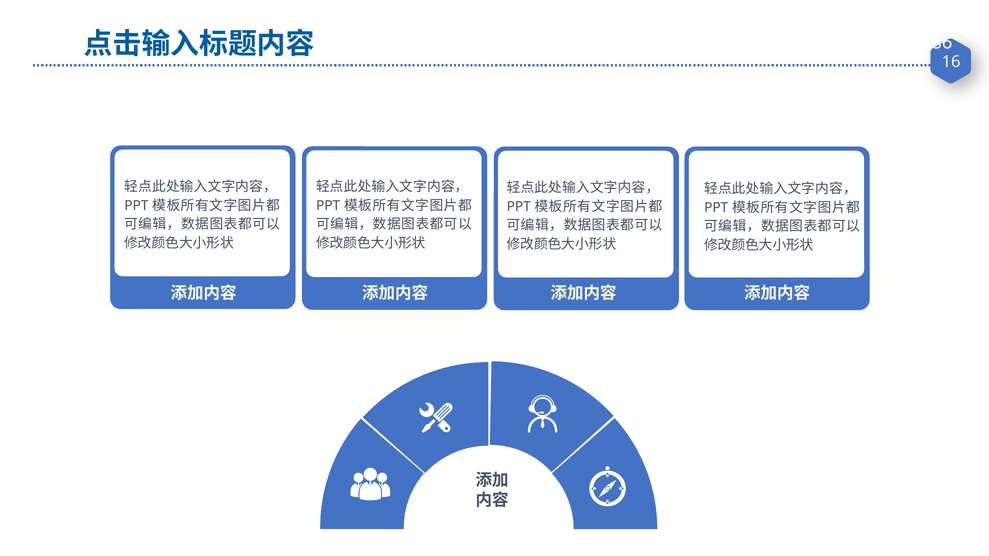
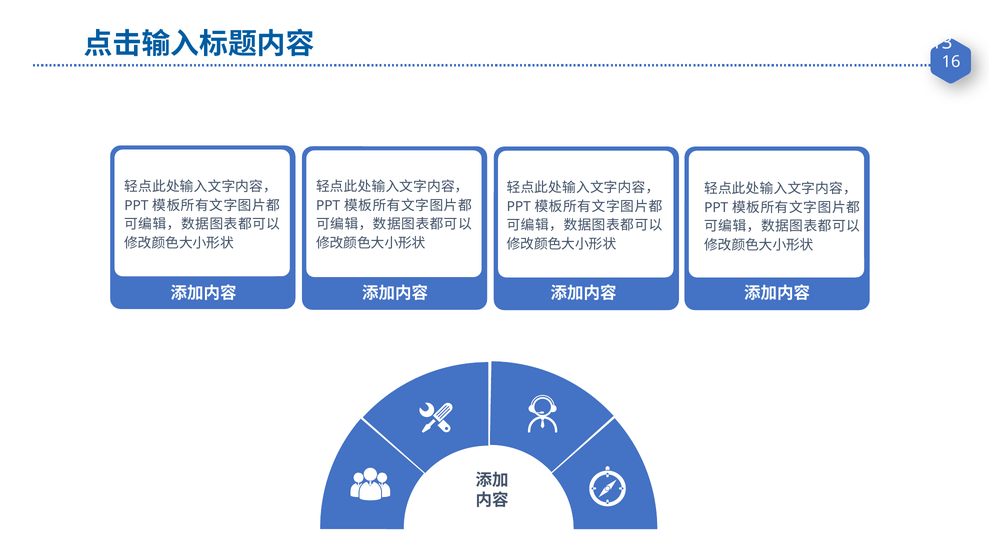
86: 86 -> 13
